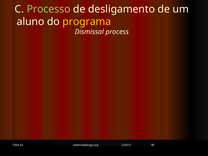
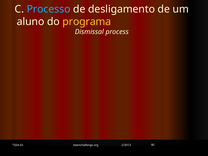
Processo colour: light green -> light blue
